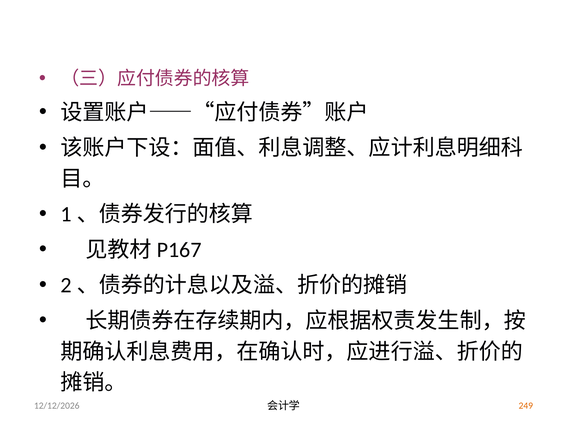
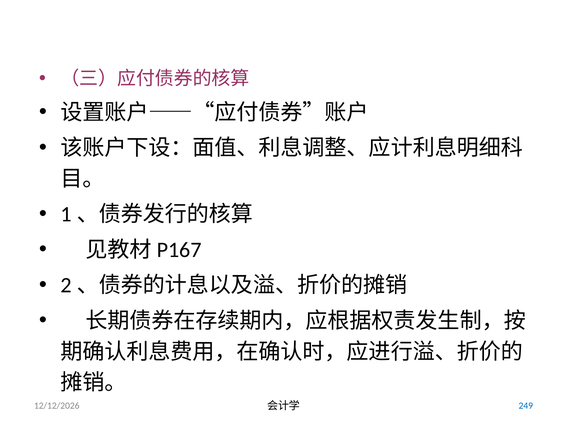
249 colour: orange -> blue
